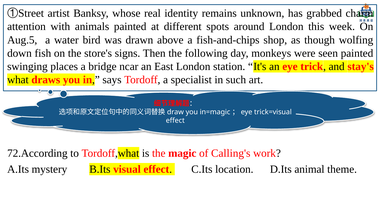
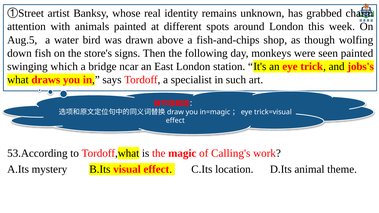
places: places -> which
stay's: stay's -> jobs's
72.According: 72.According -> 53.According
